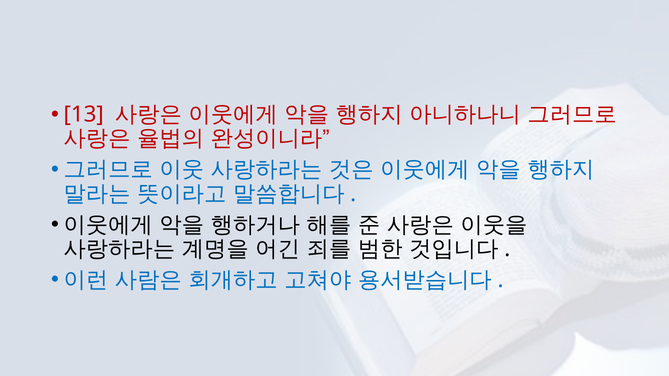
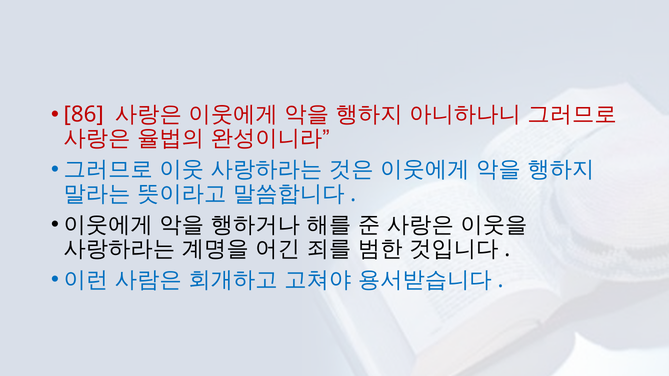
13: 13 -> 86
